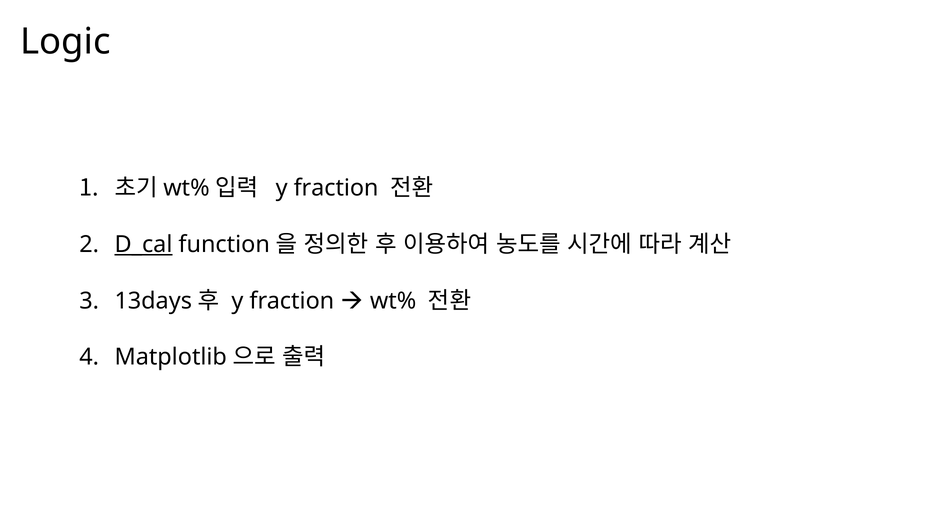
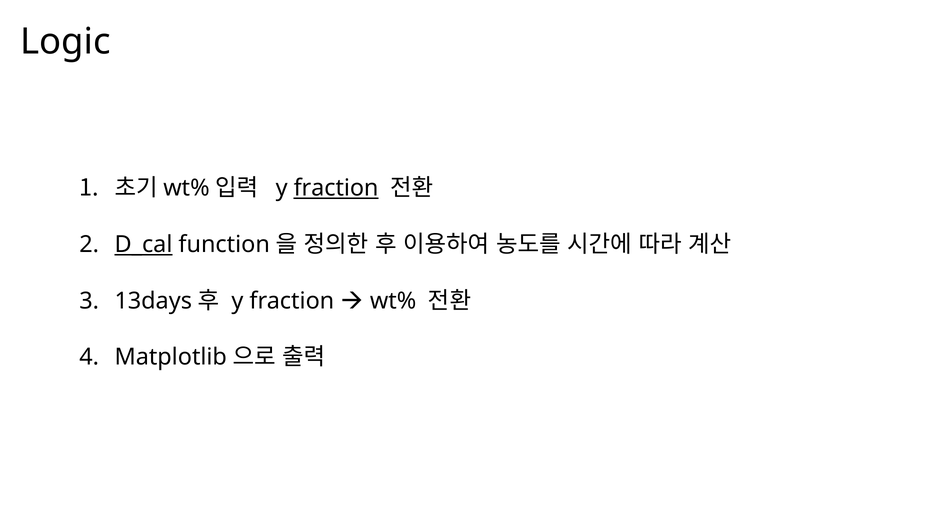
fraction at (336, 188) underline: none -> present
